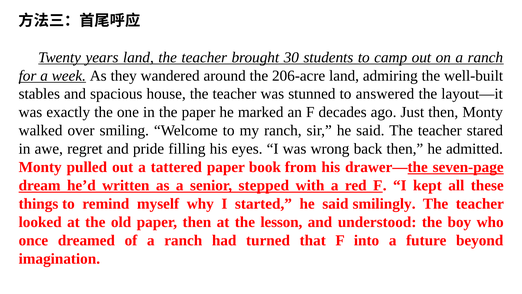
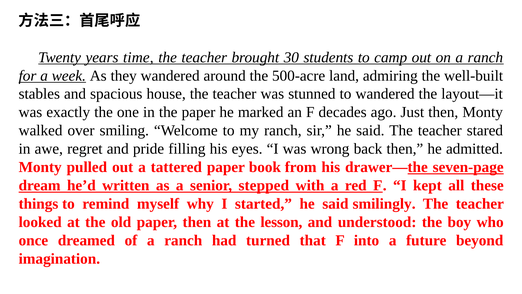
years land: land -> time
206-acre: 206-acre -> 500-acre
to answered: answered -> wandered
